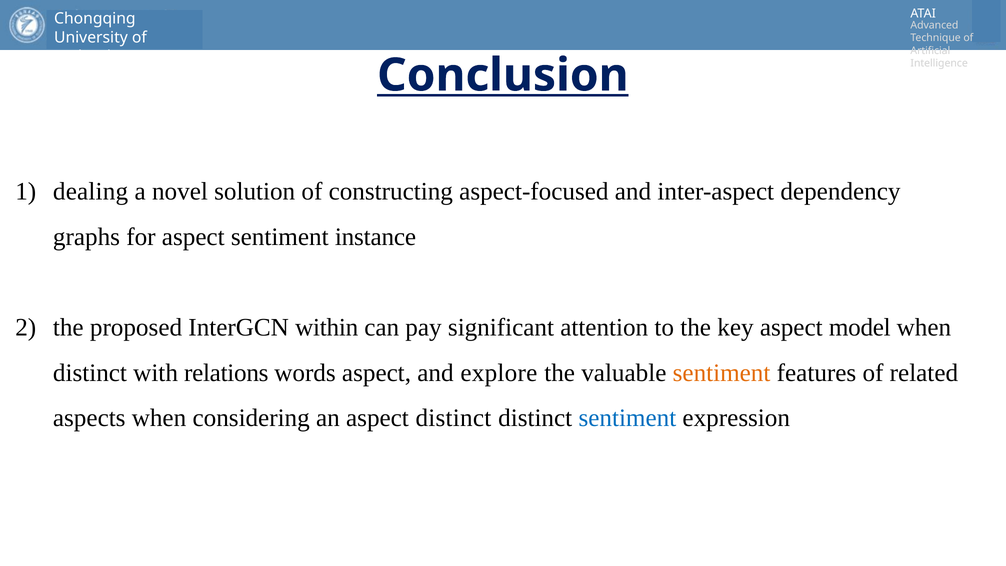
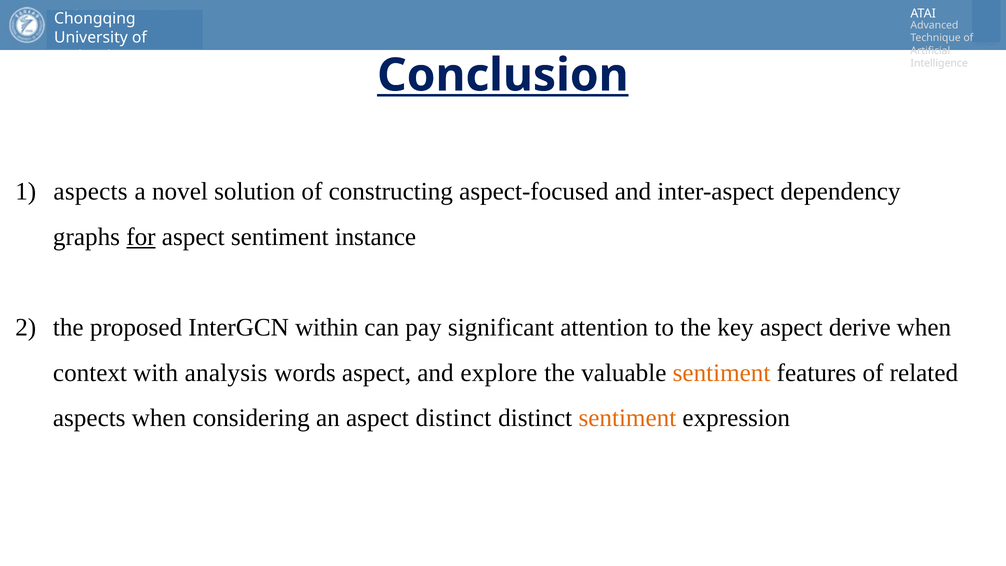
dealing at (91, 192): dealing -> aspects
for underline: none -> present
model: model -> derive
distinct at (90, 373): distinct -> context
relations: relations -> analysis
sentiment at (627, 418) colour: blue -> orange
